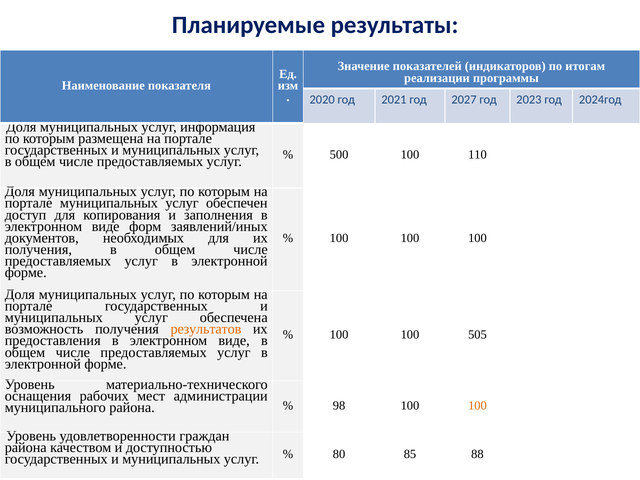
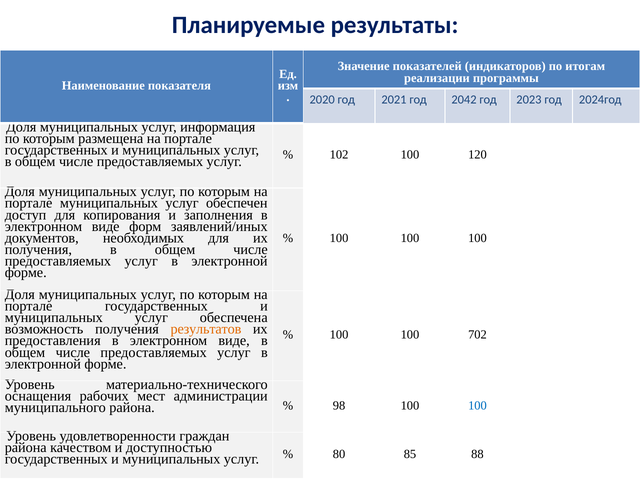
2027: 2027 -> 2042
500: 500 -> 102
110: 110 -> 120
505: 505 -> 702
100 at (477, 405) colour: orange -> blue
